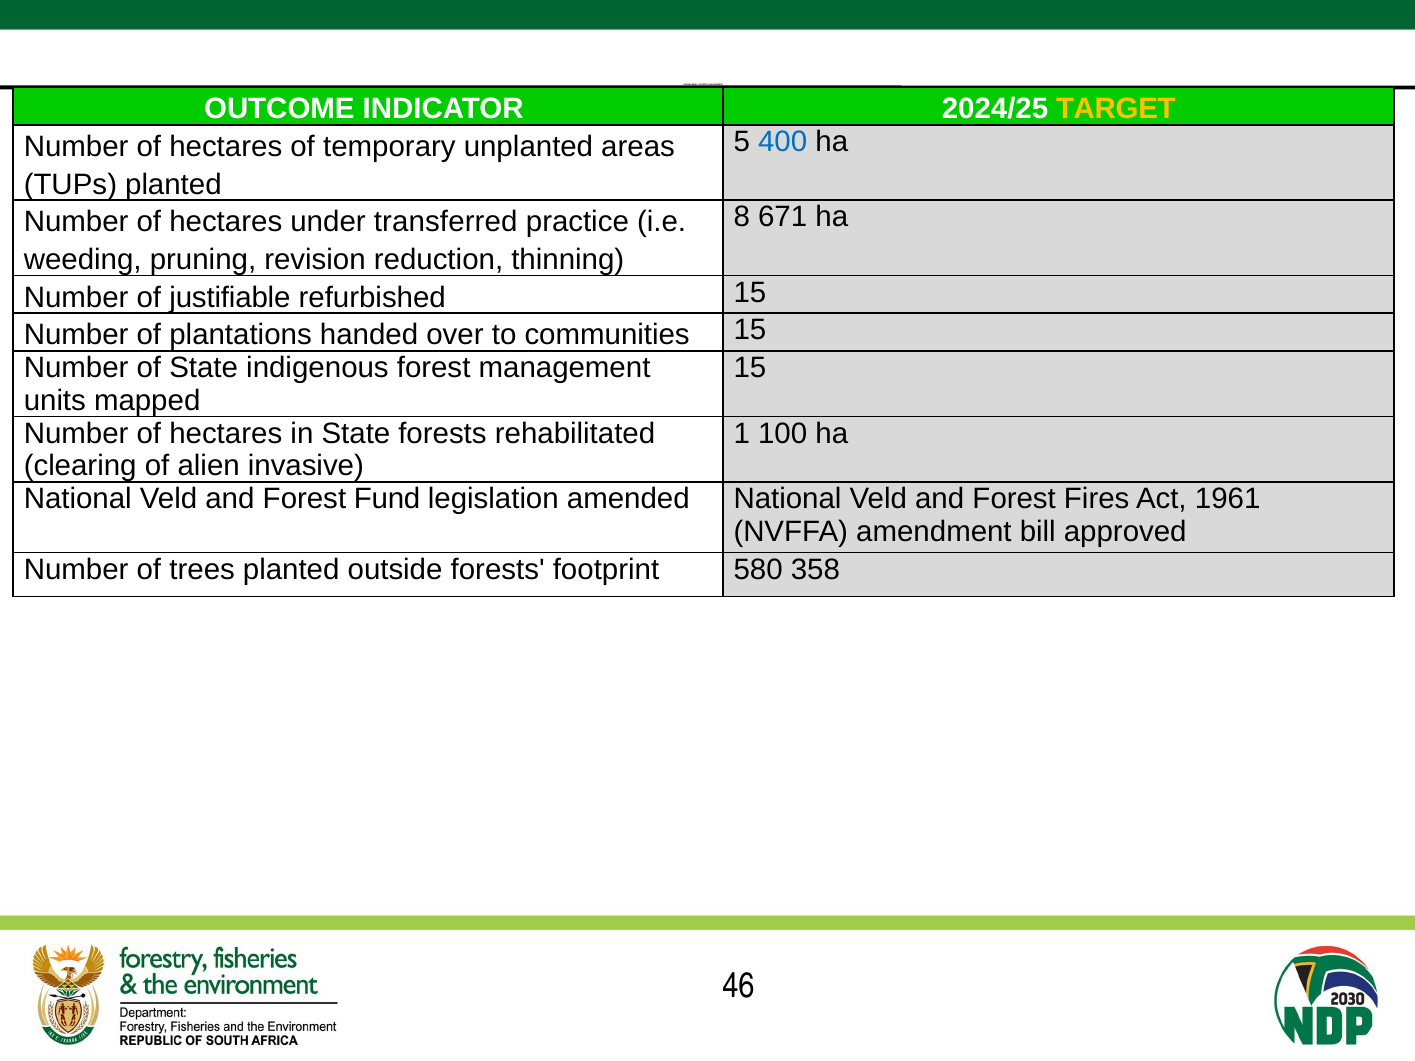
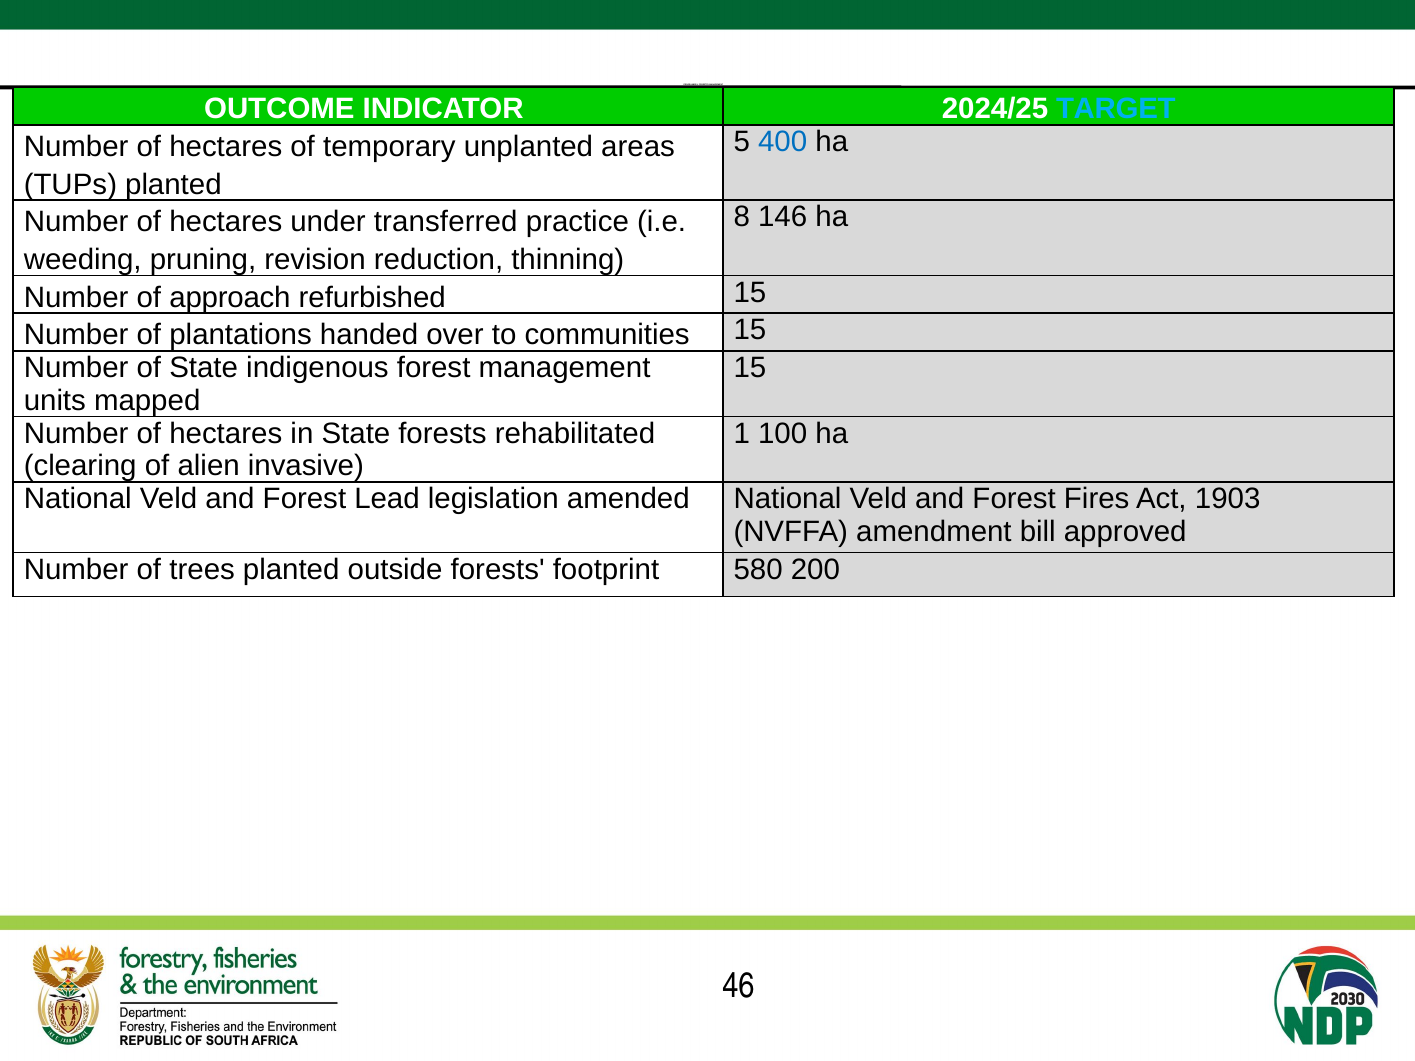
TARGET colour: yellow -> light blue
671: 671 -> 146
justifiable: justifiable -> approach
Fund: Fund -> Lead
1961: 1961 -> 1903
358: 358 -> 200
